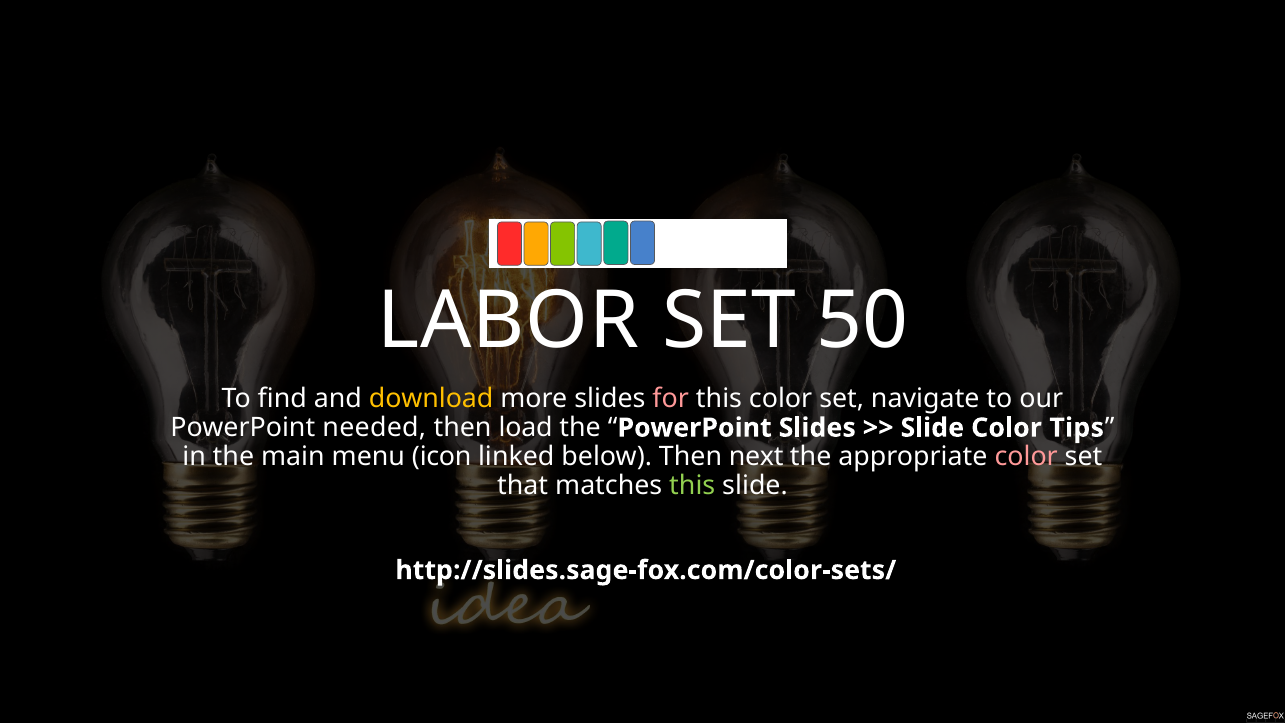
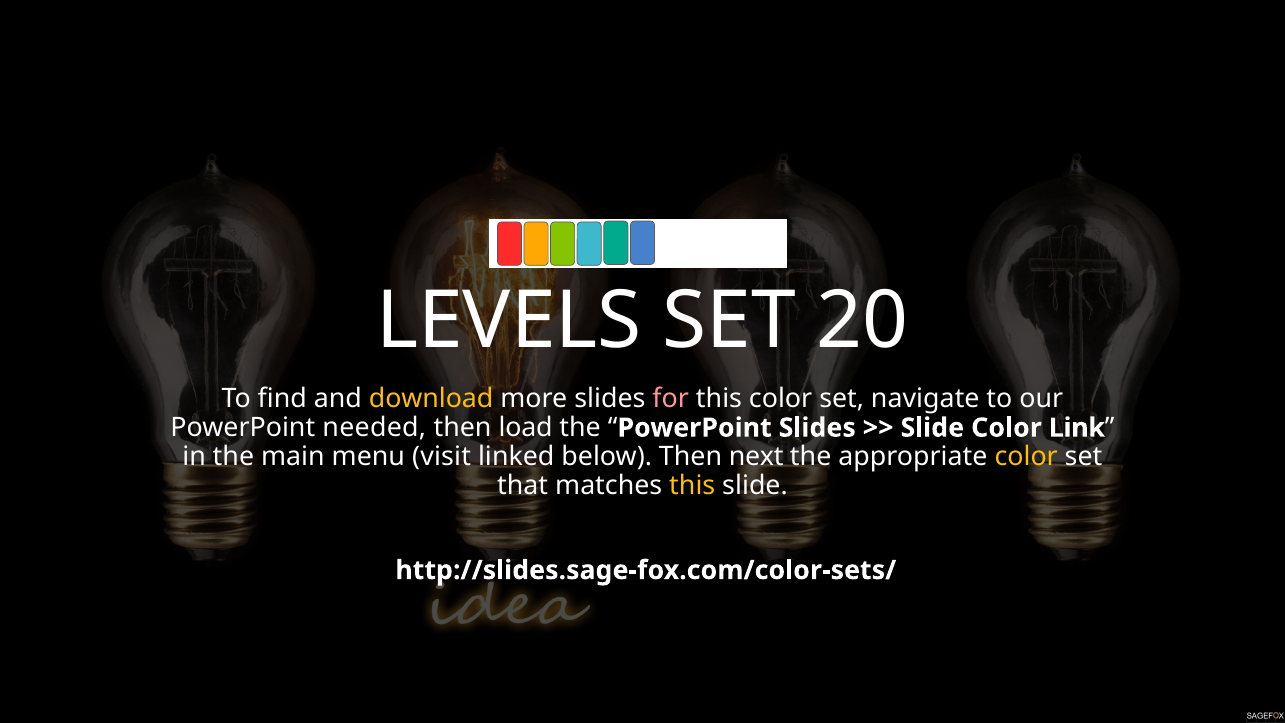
LABOR: LABOR -> LEVELS
50: 50 -> 20
Tips: Tips -> Link
icon: icon -> visit
color at (1026, 457) colour: pink -> yellow
this at (692, 486) colour: light green -> yellow
